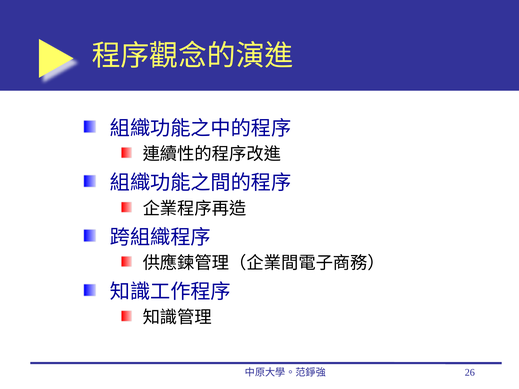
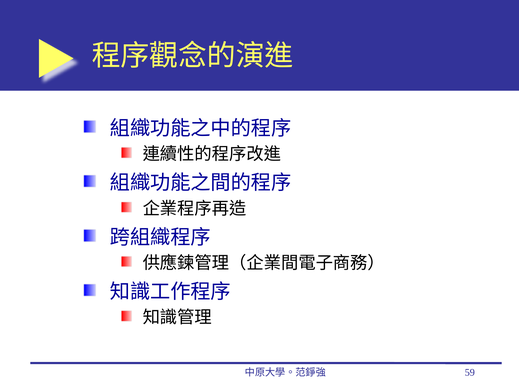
26: 26 -> 59
